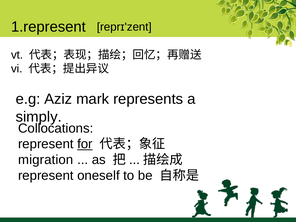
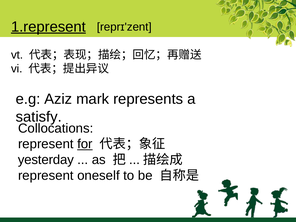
1.represent underline: none -> present
simply: simply -> satisfy
migration: migration -> yesterday
